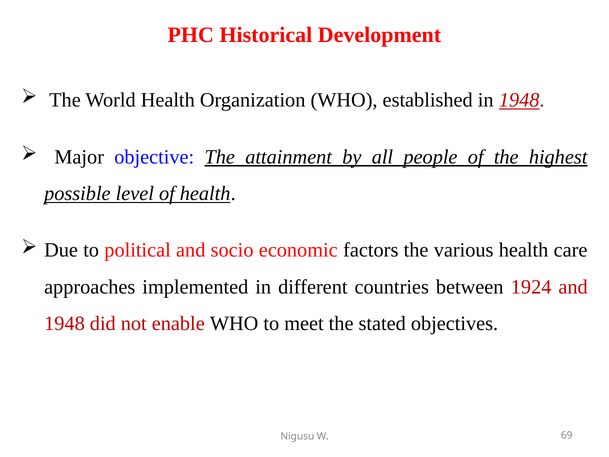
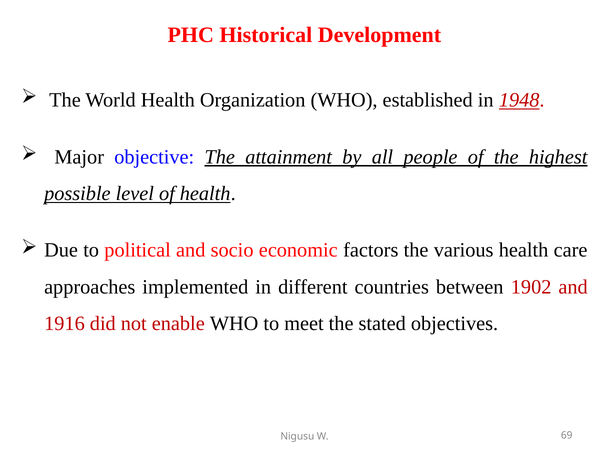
1924: 1924 -> 1902
1948 at (64, 323): 1948 -> 1916
